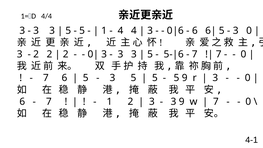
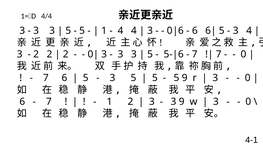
3 0: 0 -> 4
7 at (216, 102): 7 -> 3
